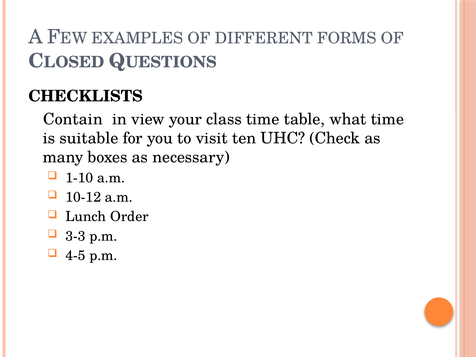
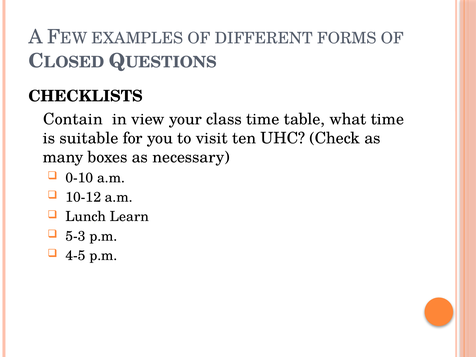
1-10: 1-10 -> 0-10
Order: Order -> Learn
3-3: 3-3 -> 5-3
